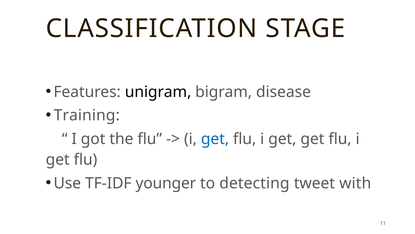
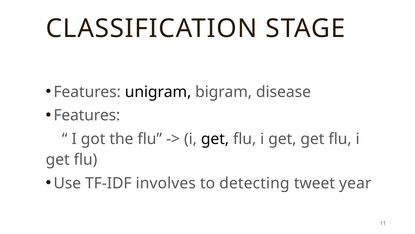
Training at (87, 115): Training -> Features
get at (215, 139) colour: blue -> black
younger: younger -> involves
with: with -> year
